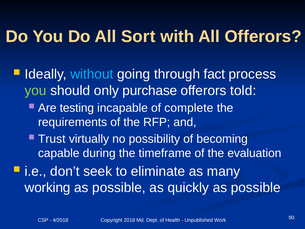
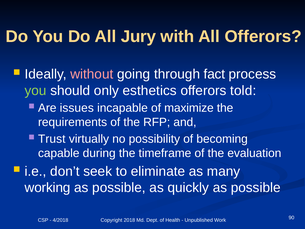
Sort: Sort -> Jury
without colour: light blue -> pink
purchase: purchase -> esthetics
testing: testing -> issues
complete: complete -> maximize
